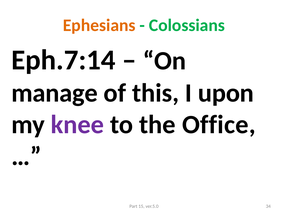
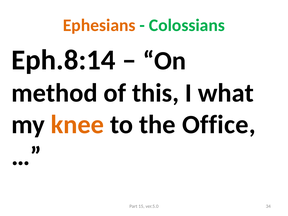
Eph.7:14: Eph.7:14 -> Eph.8:14
manage: manage -> method
upon: upon -> what
knee colour: purple -> orange
